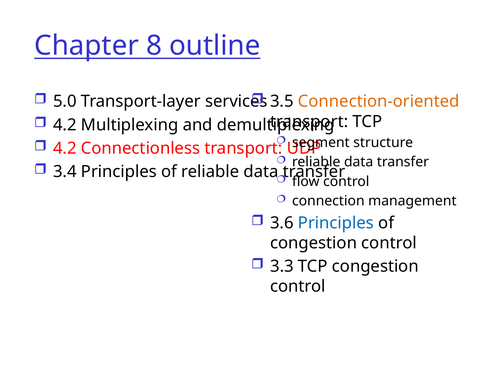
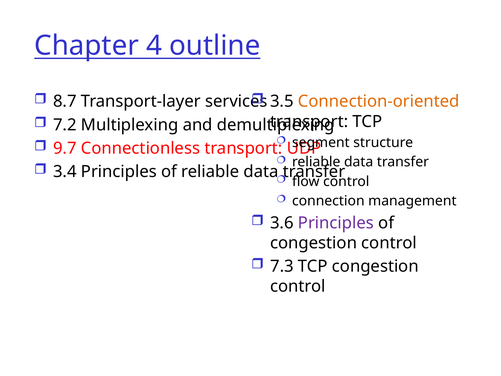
8: 8 -> 4
5.0: 5.0 -> 8.7
4.2 at (65, 125): 4.2 -> 7.2
4.2 at (65, 148): 4.2 -> 9.7
Principles at (336, 223) colour: blue -> purple
3.3: 3.3 -> 7.3
